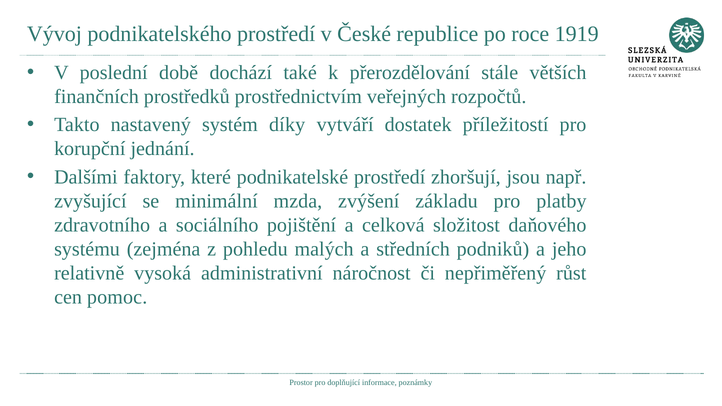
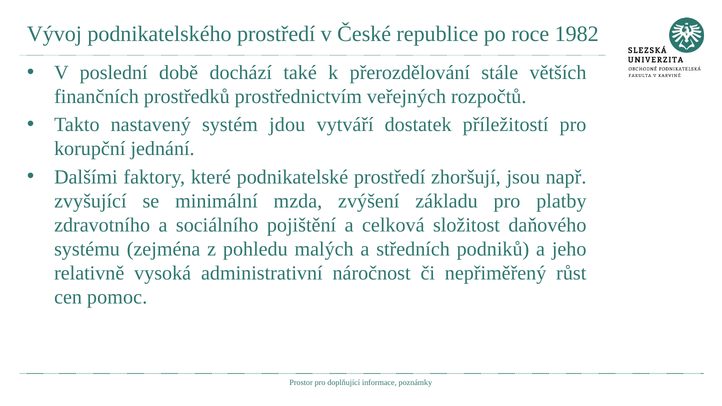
1919: 1919 -> 1982
díky: díky -> jdou
